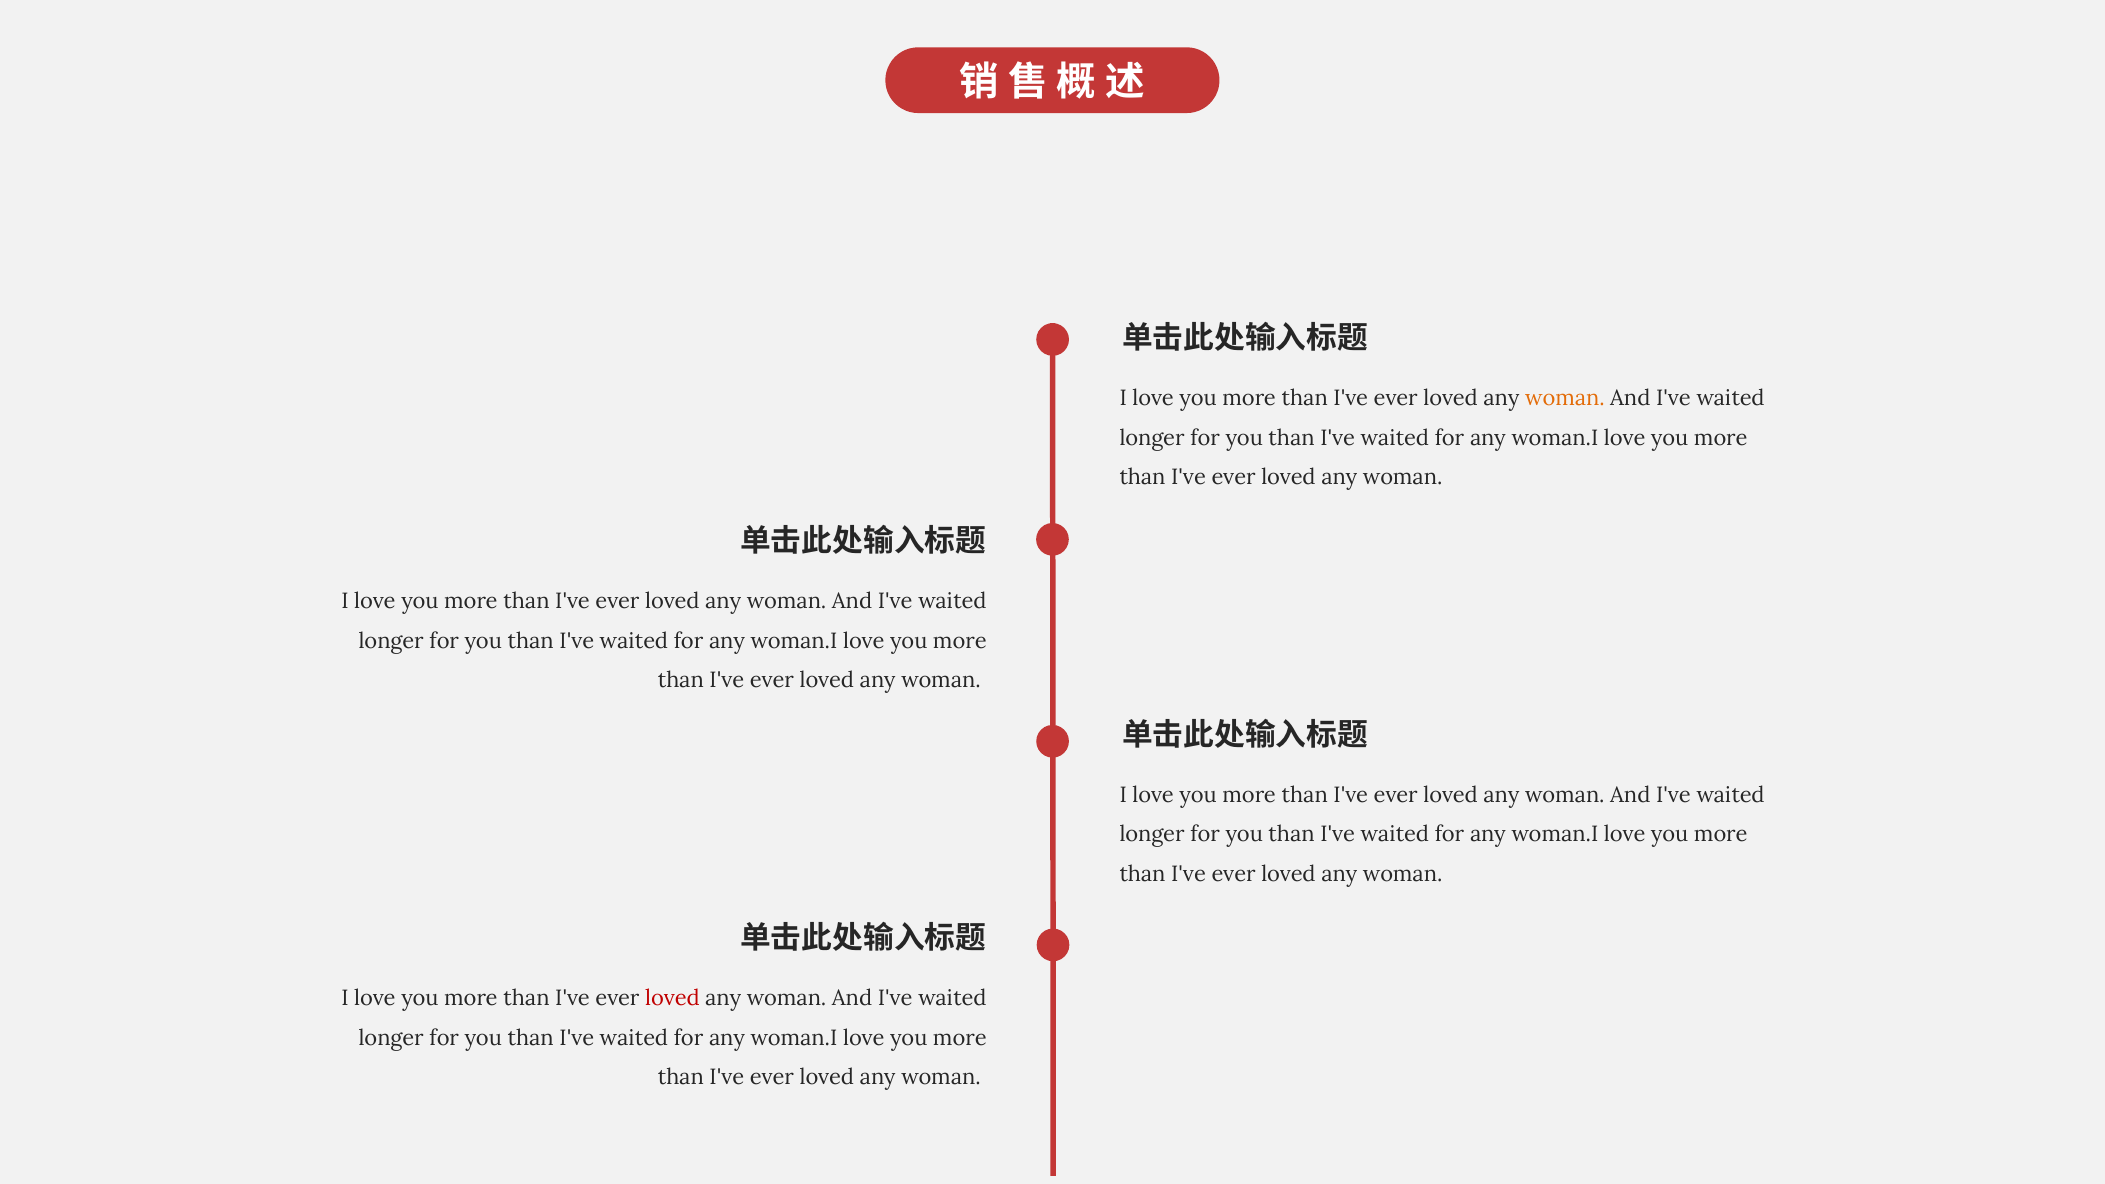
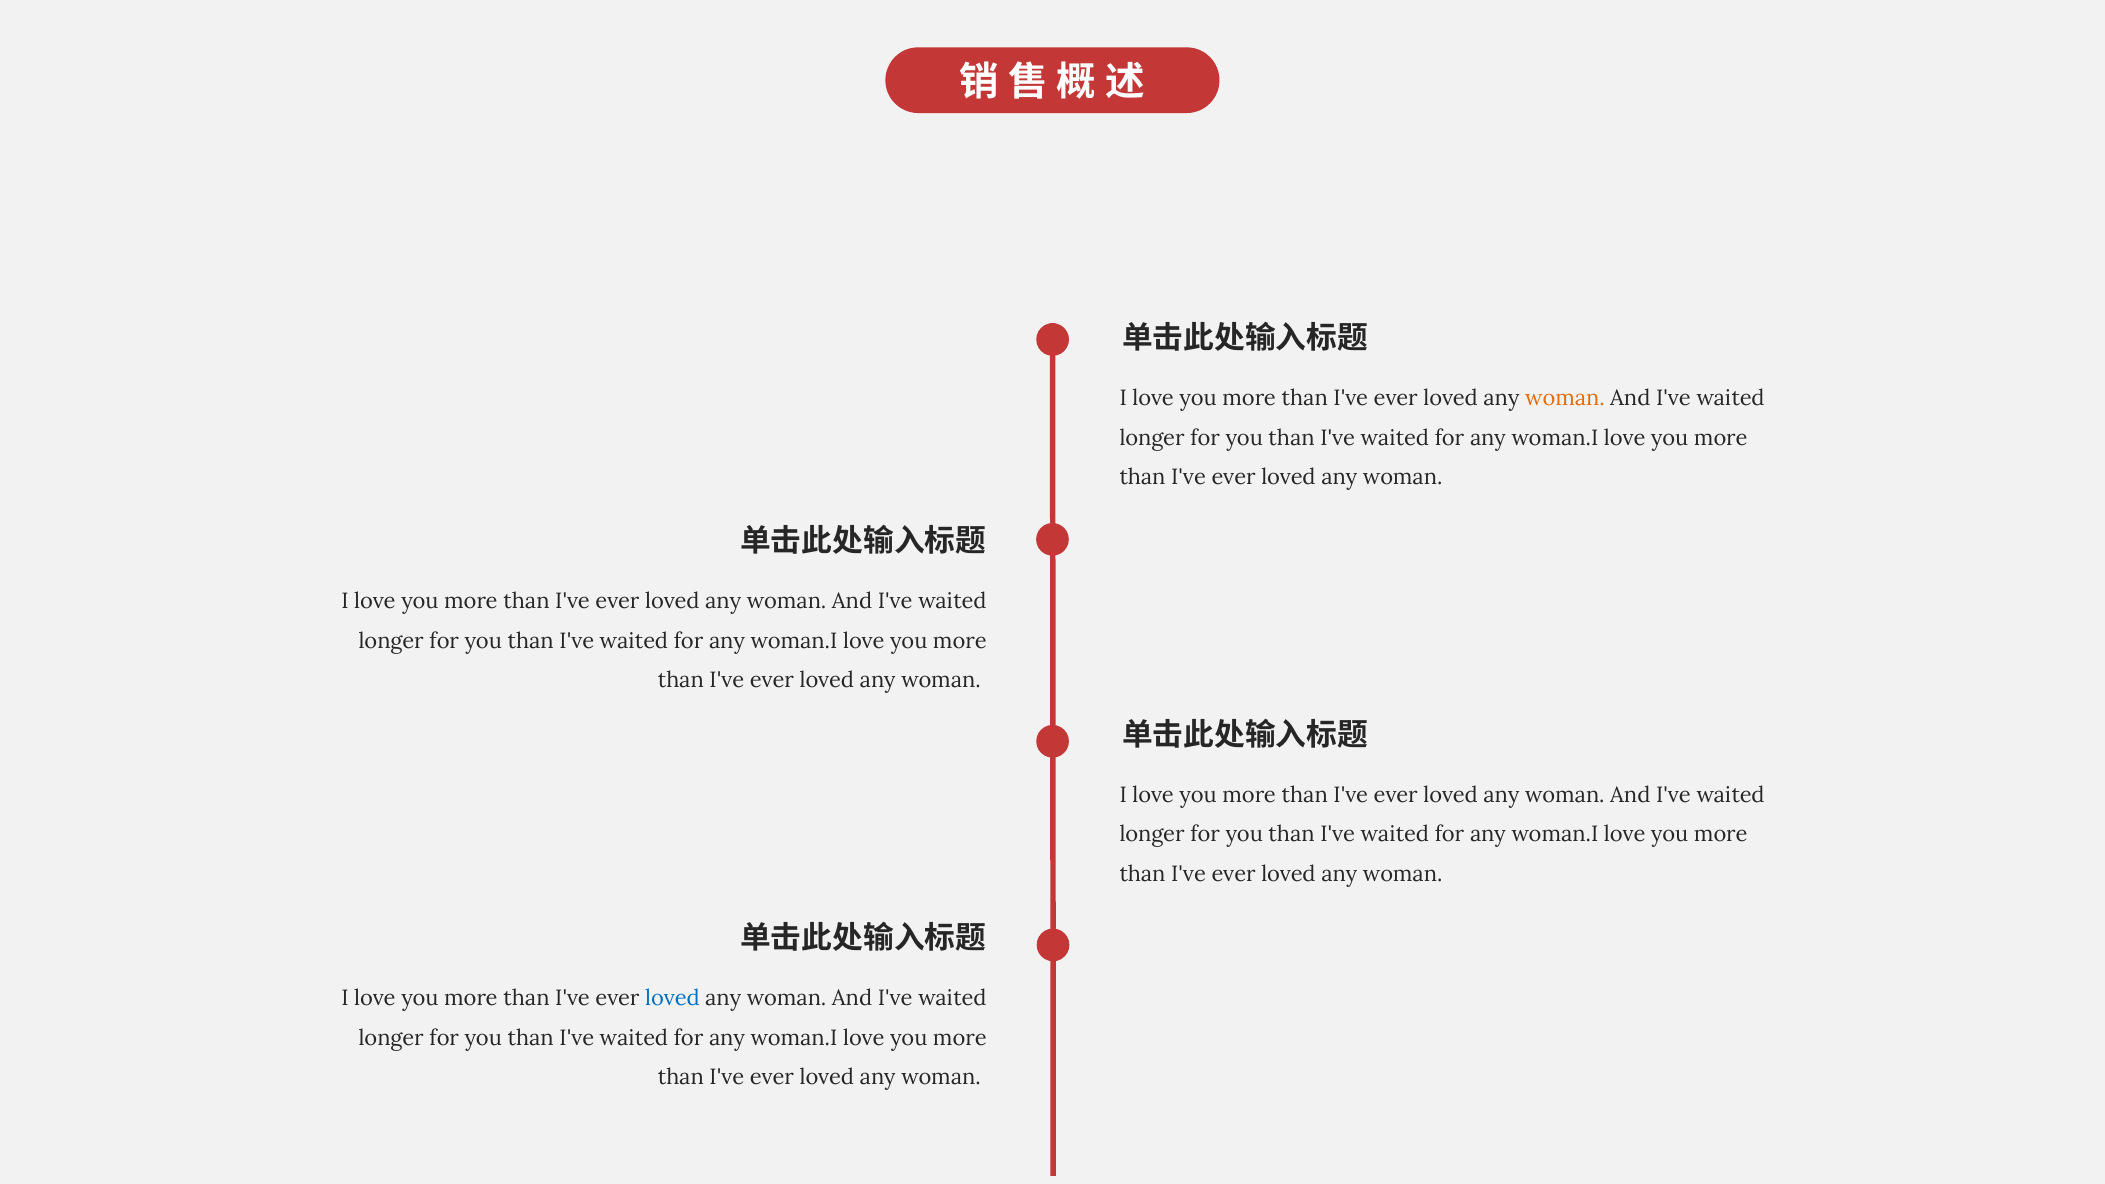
loved at (672, 998) colour: red -> blue
